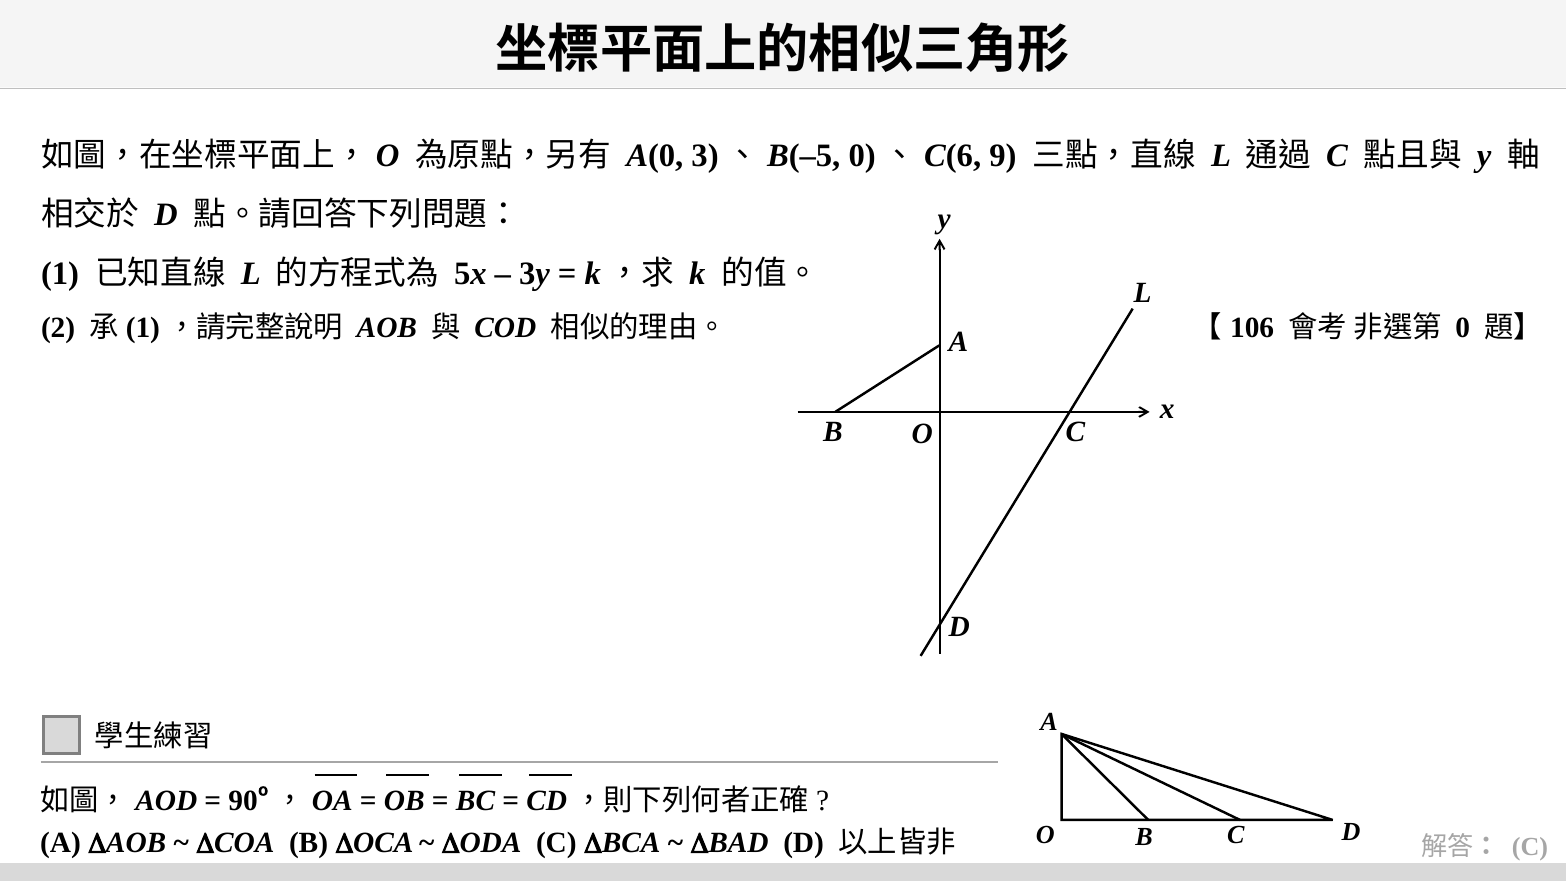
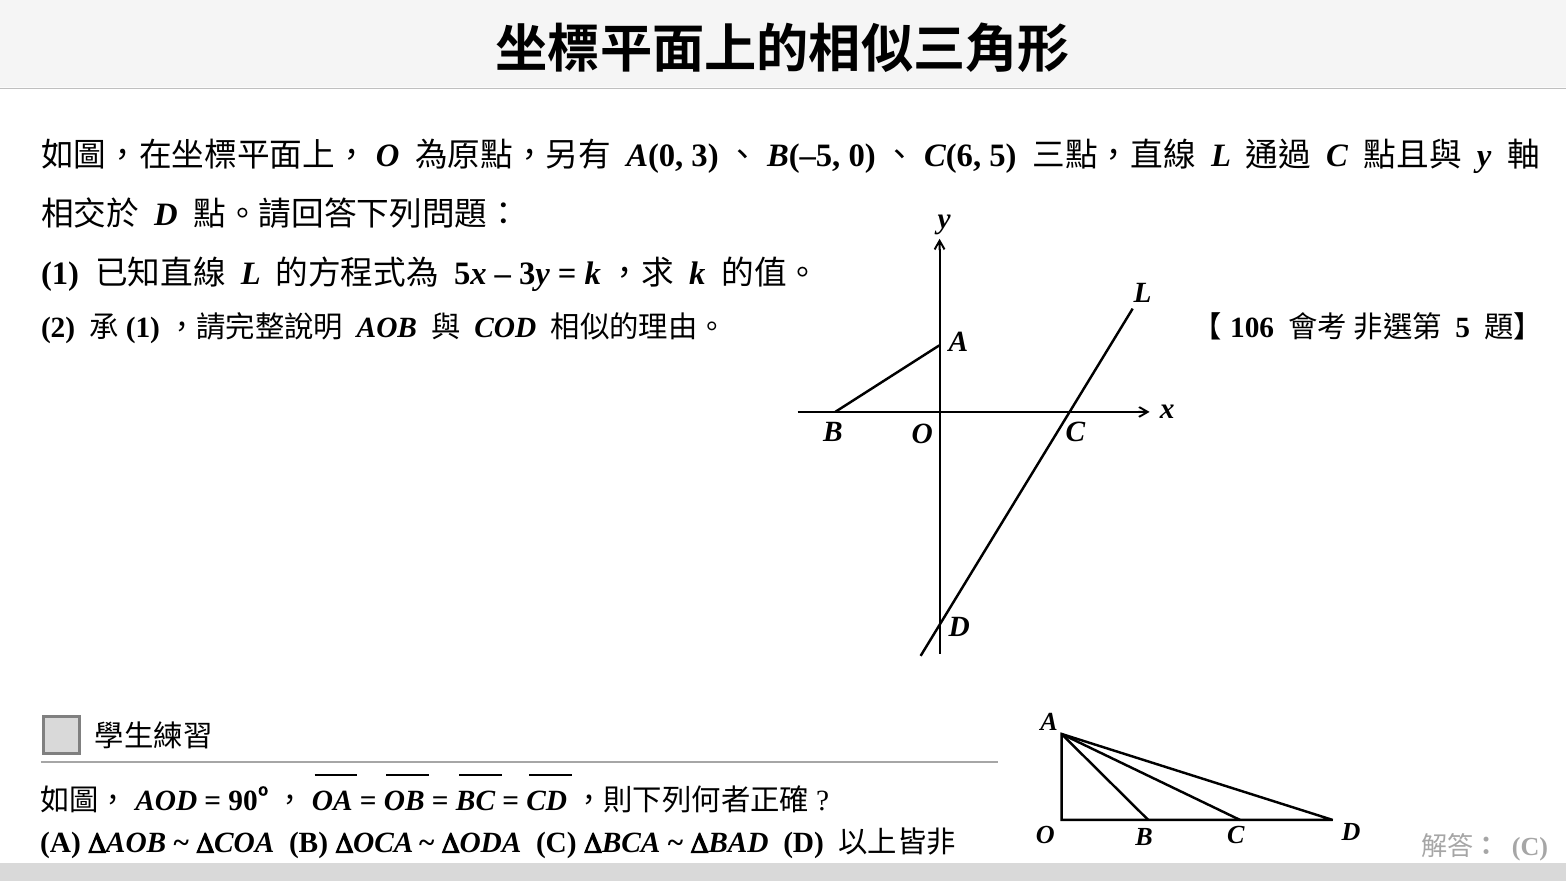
0)、C(6 9: 9 -> 5
0 at (1463, 328): 0 -> 5
